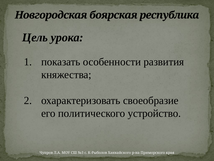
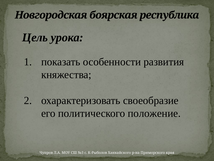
устройство: устройство -> положение
